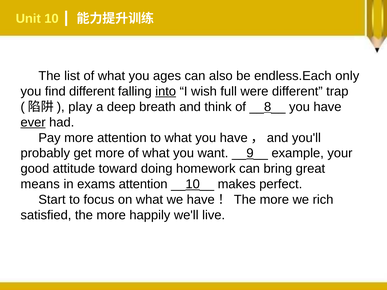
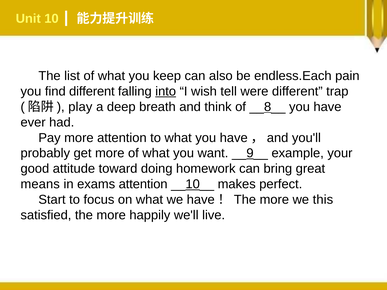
ages: ages -> keep
only: only -> pain
full: full -> tell
ever underline: present -> none
rich: rich -> this
